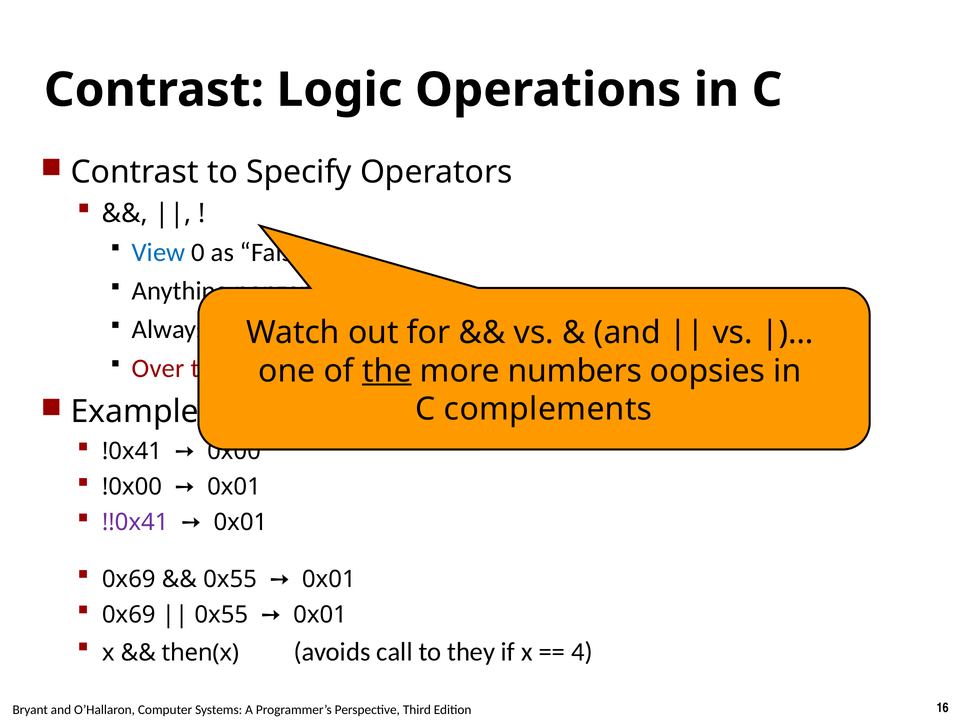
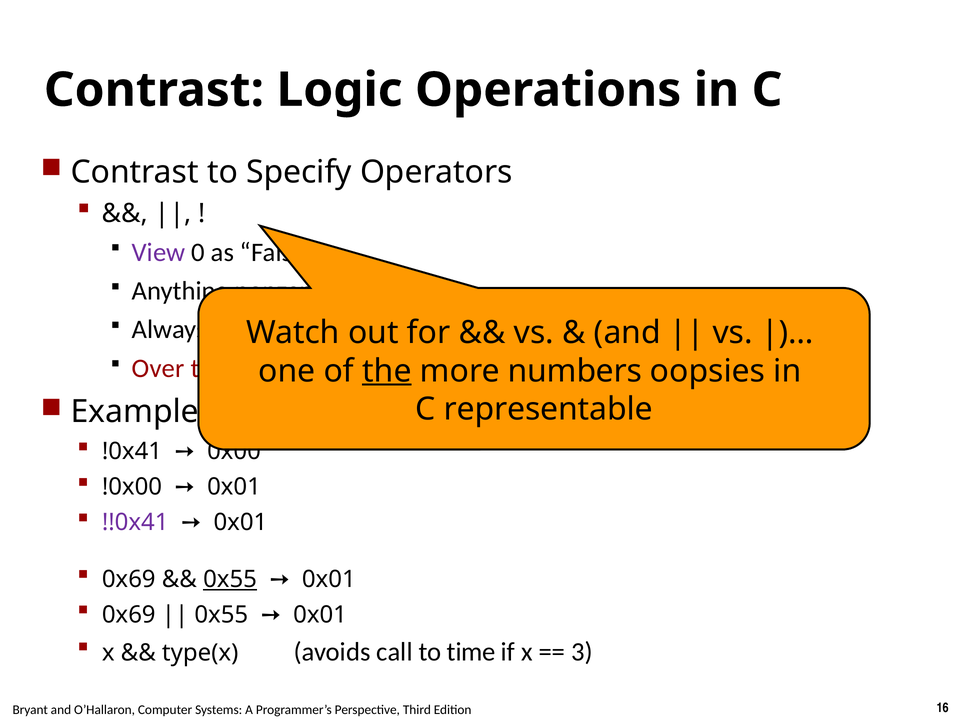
View colour: blue -> purple
complements: complements -> representable
0x55 at (230, 579) underline: none -> present
then(x: then(x -> type(x
they: they -> time
4: 4 -> 3
